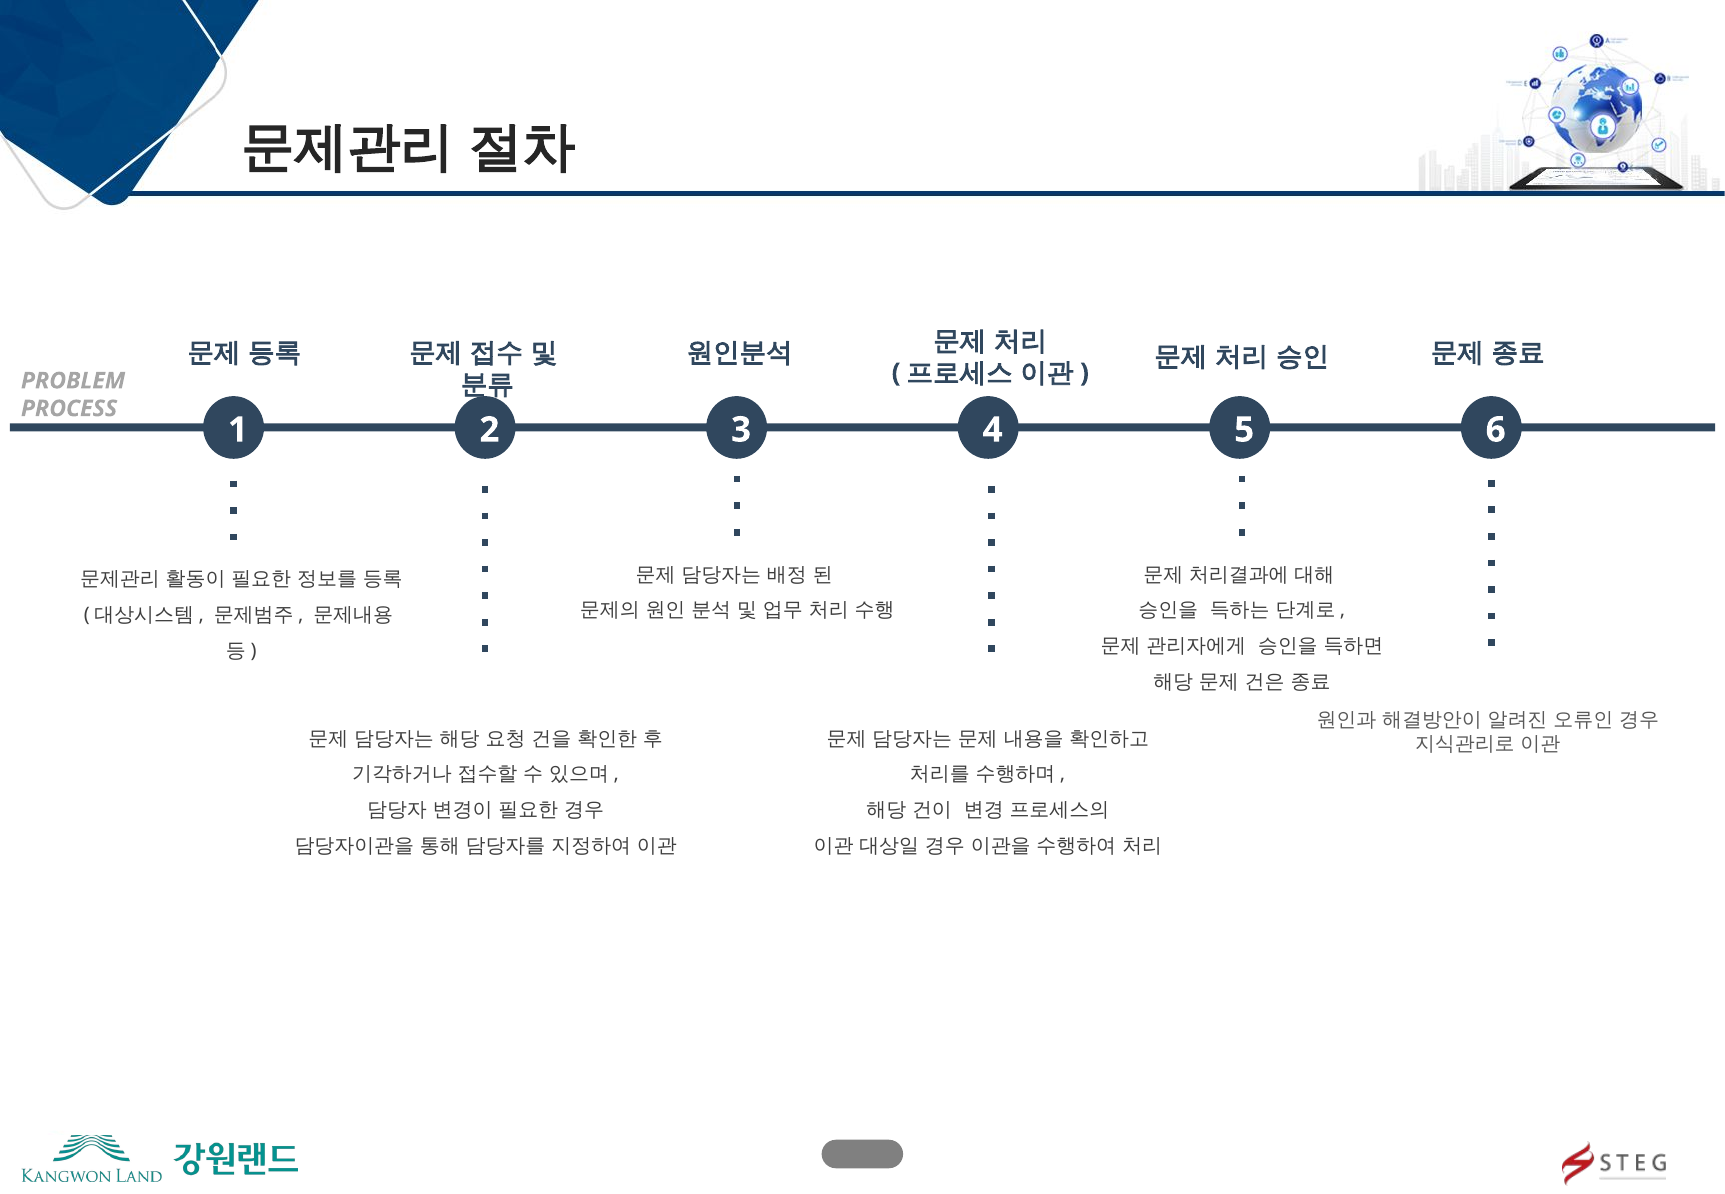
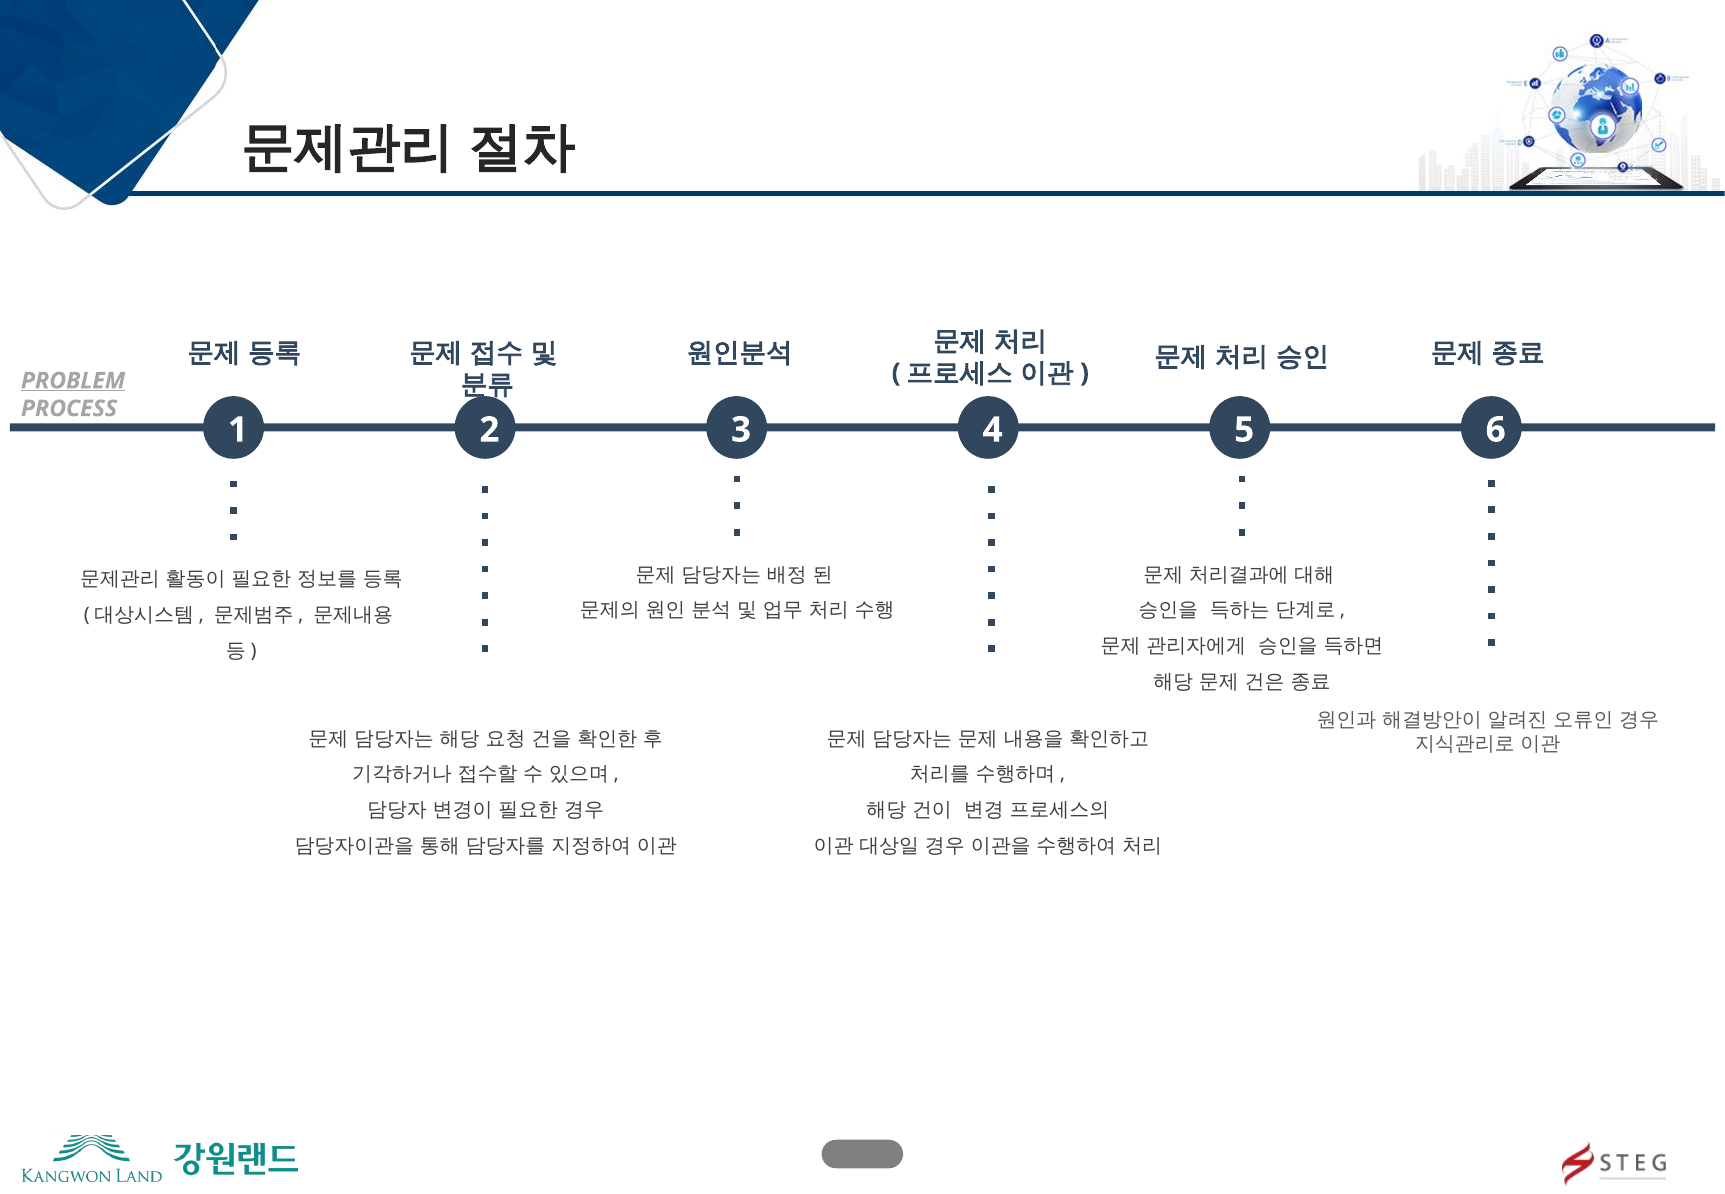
PROBLEM underline: none -> present
